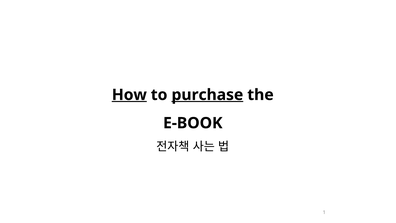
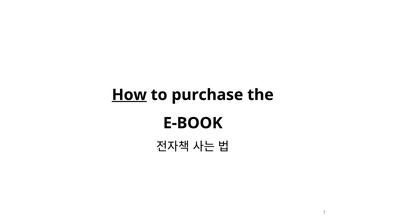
purchase underline: present -> none
